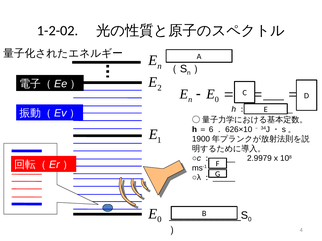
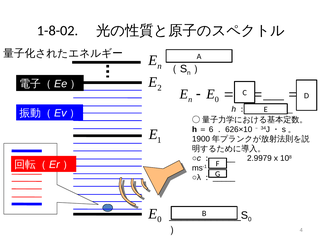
1-2-02: 1-2-02 -> 1-8-02
